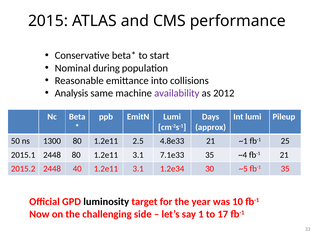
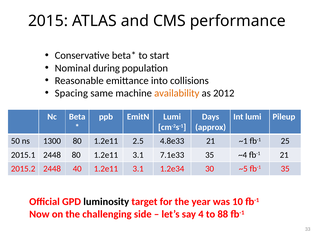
Analysis: Analysis -> Spacing
availability colour: purple -> orange
1: 1 -> 4
17: 17 -> 88
